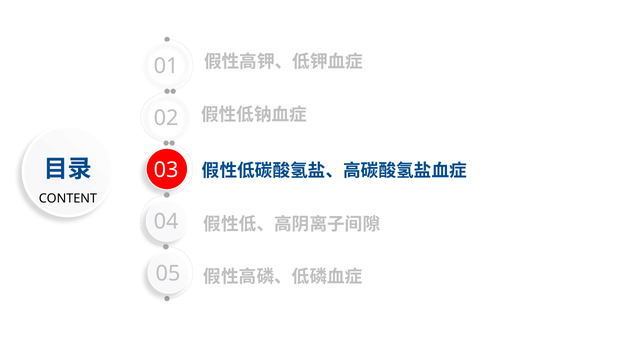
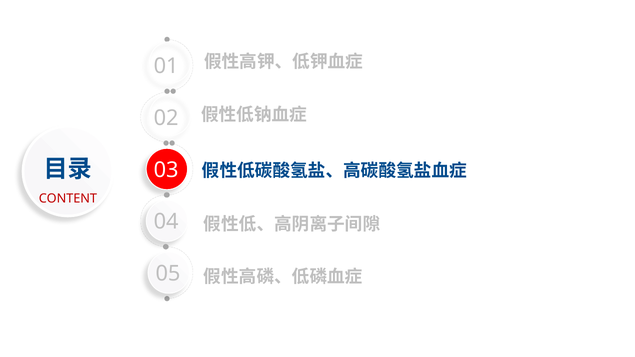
CONTENT colour: black -> red
